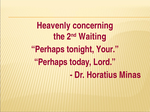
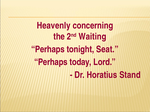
Your: Your -> Seat
Minas: Minas -> Stand
